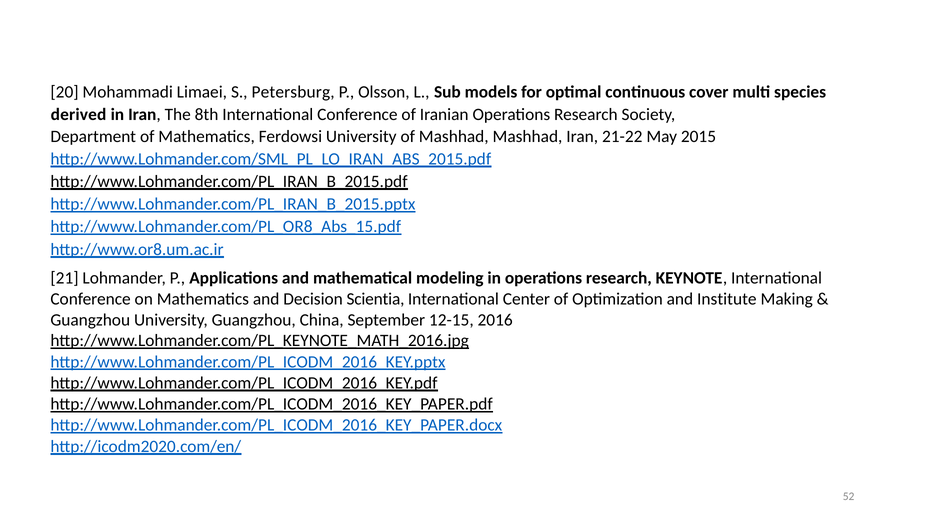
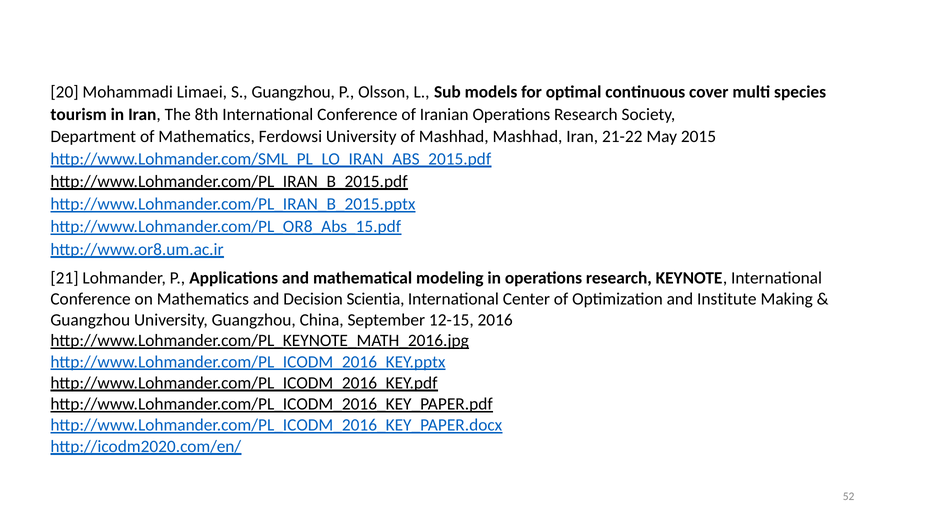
S Petersburg: Petersburg -> Guangzhou
derived: derived -> tourism
